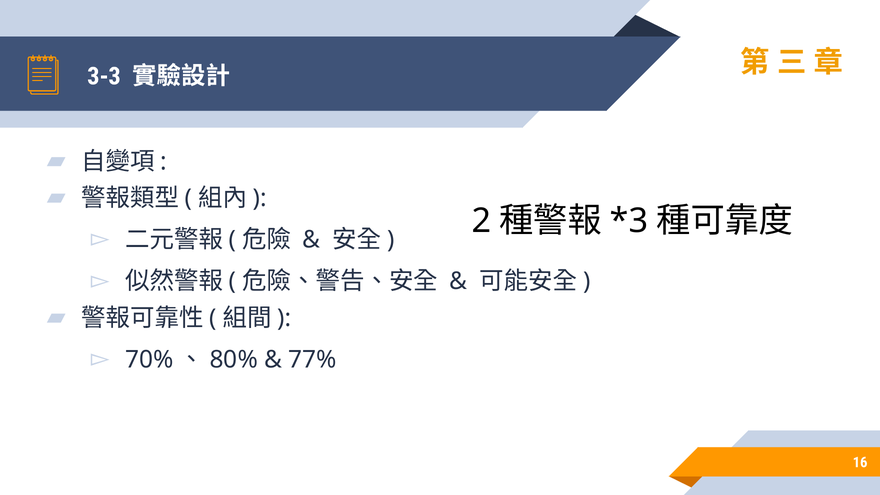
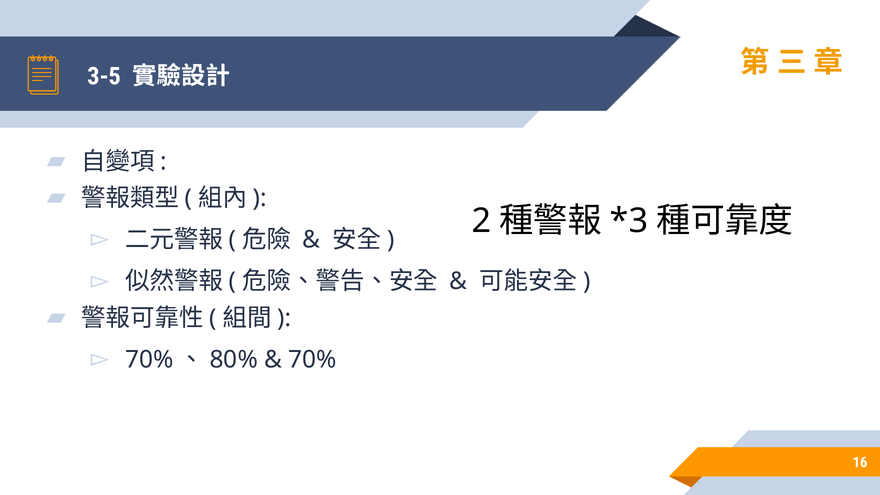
3-3: 3-3 -> 3-5
77% at (313, 360): 77% -> 70%
